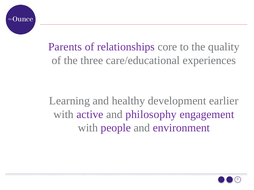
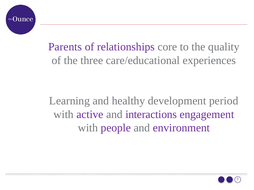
earlier: earlier -> period
philosophy: philosophy -> interactions
